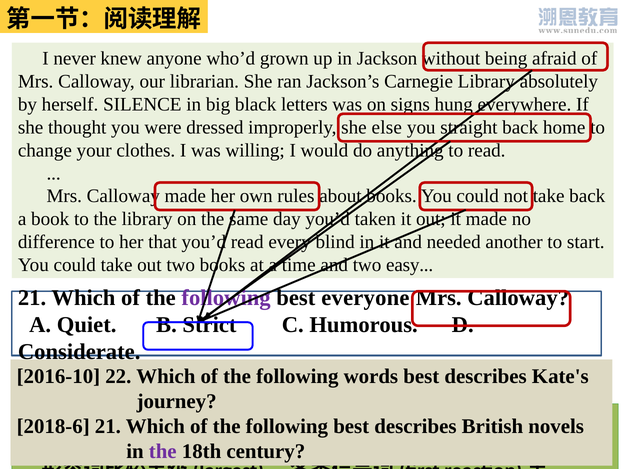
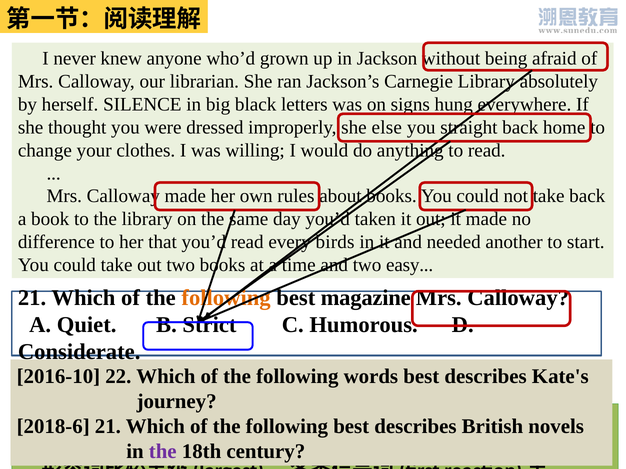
blind: blind -> birds
following at (226, 298) colour: purple -> orange
everyone: everyone -> magazine
